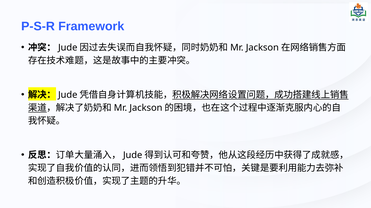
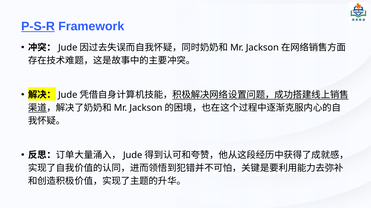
P-S-R underline: none -> present
